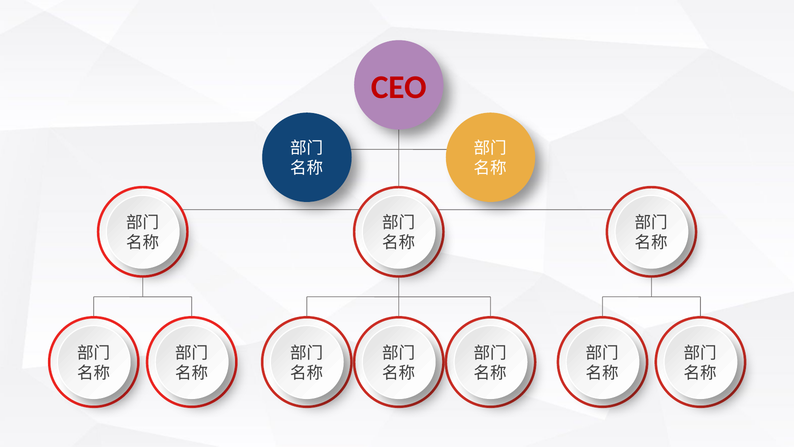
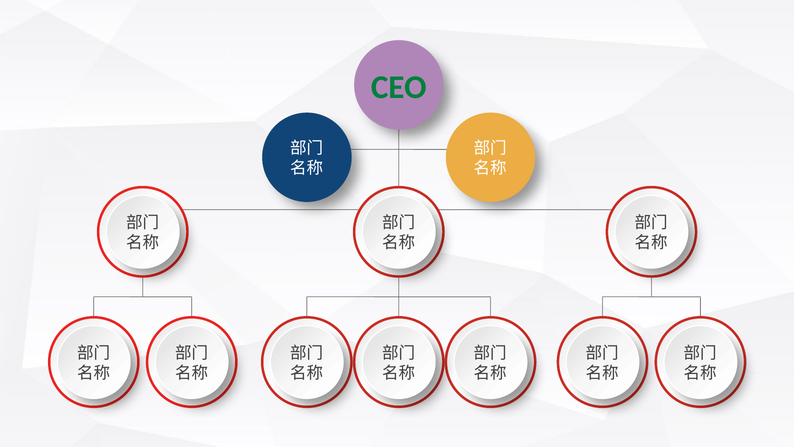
CEO colour: red -> green
